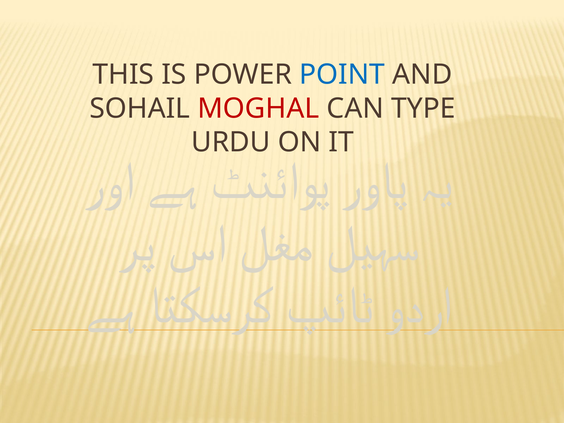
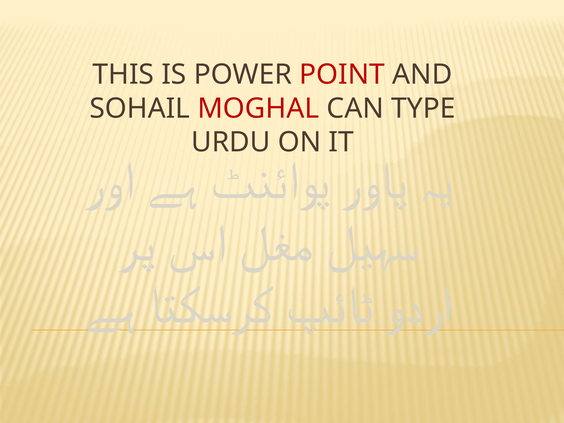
POINT colour: blue -> red
